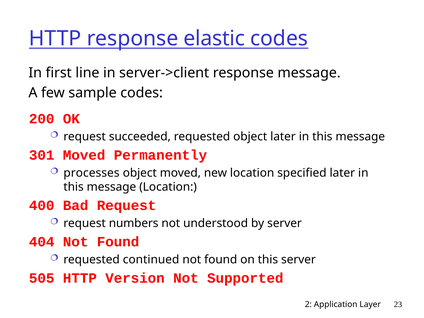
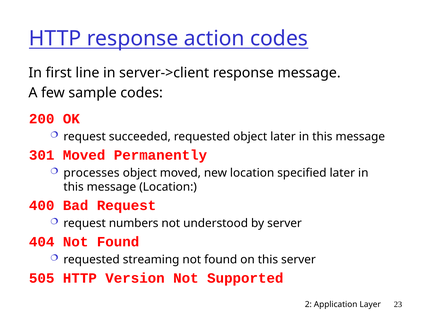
elastic: elastic -> action
continued: continued -> streaming
